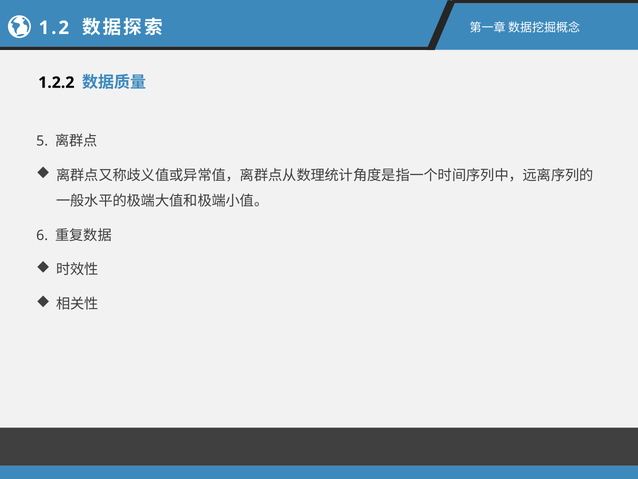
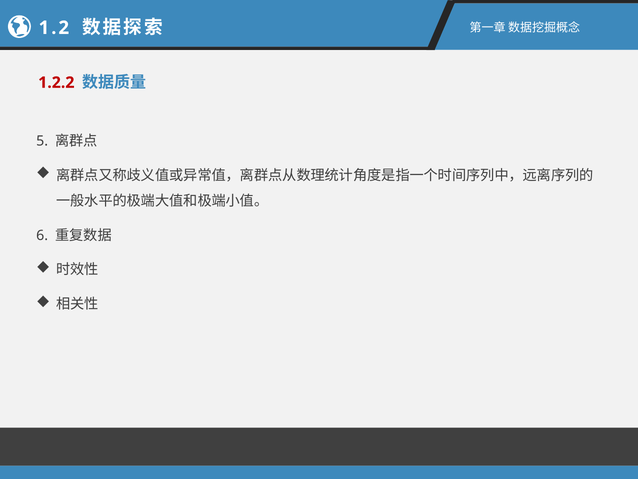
1.2.2 colour: black -> red
